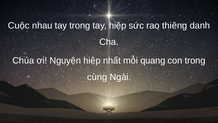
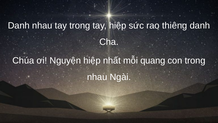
Cuộc at (19, 26): Cuộc -> Danh
cùng at (97, 77): cùng -> nhau
